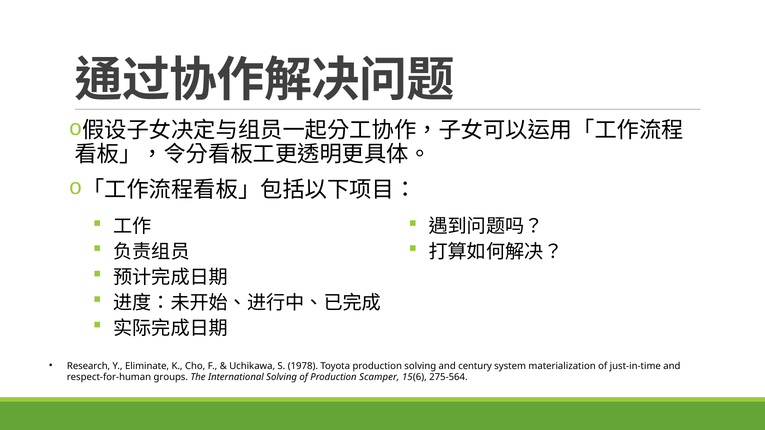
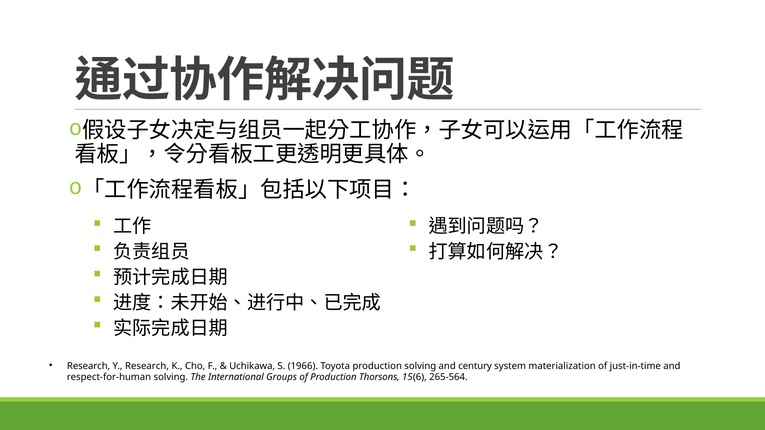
Y Eliminate: Eliminate -> Research
1978: 1978 -> 1966
respect-for-human groups: groups -> solving
International Solving: Solving -> Groups
Scamper: Scamper -> Thorsons
275-564: 275-564 -> 265-564
